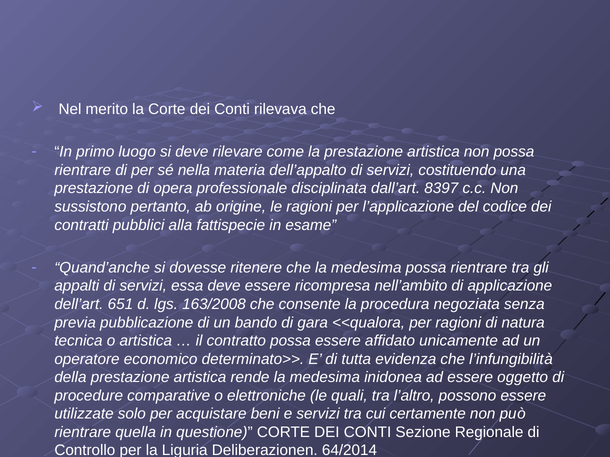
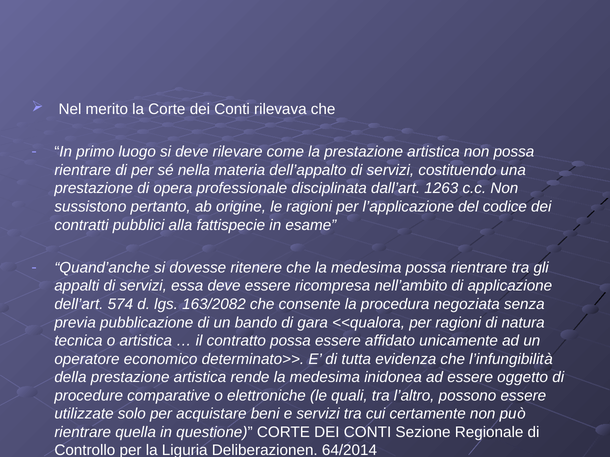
8397: 8397 -> 1263
651: 651 -> 574
163/2008: 163/2008 -> 163/2082
